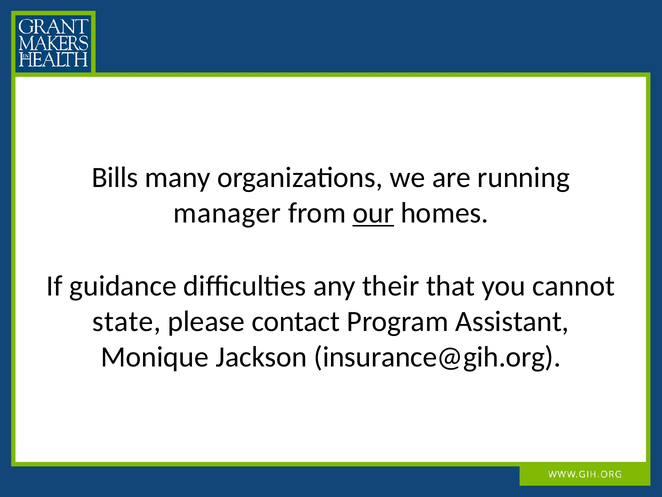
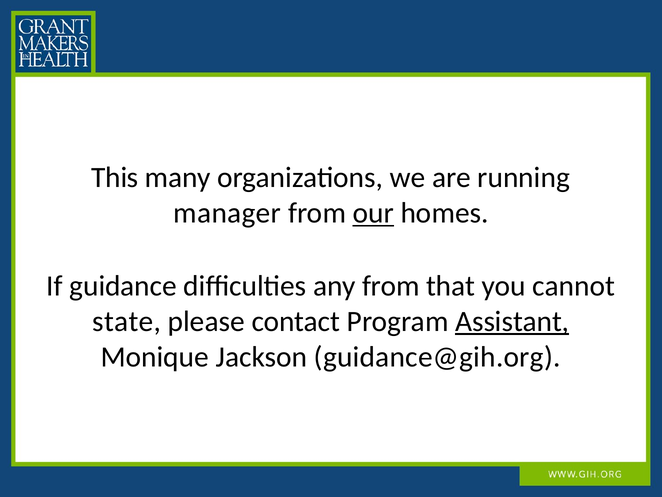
Bills: Bills -> This
any their: their -> from
Assistant underline: none -> present
insurance@gih.org: insurance@gih.org -> guidance@gih.org
